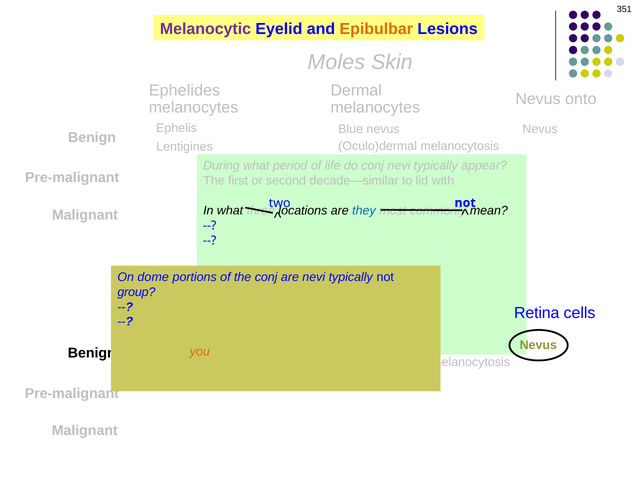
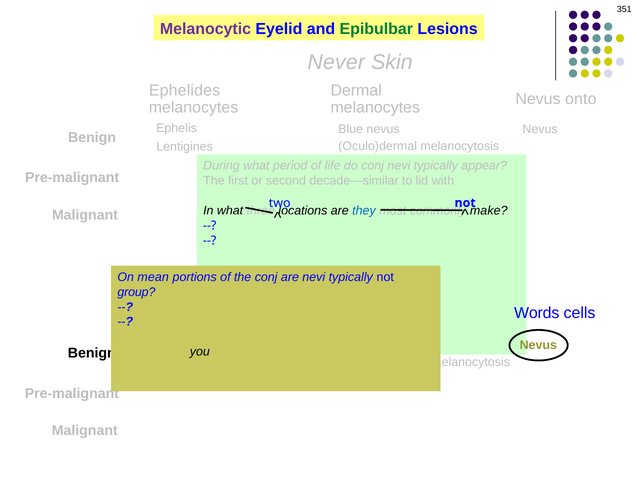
Epibulbar at (376, 29) colour: orange -> green
Moles: Moles -> Never
mean: mean -> make
dome: dome -> mean
Retina: Retina -> Words
you at (200, 351) colour: orange -> black
